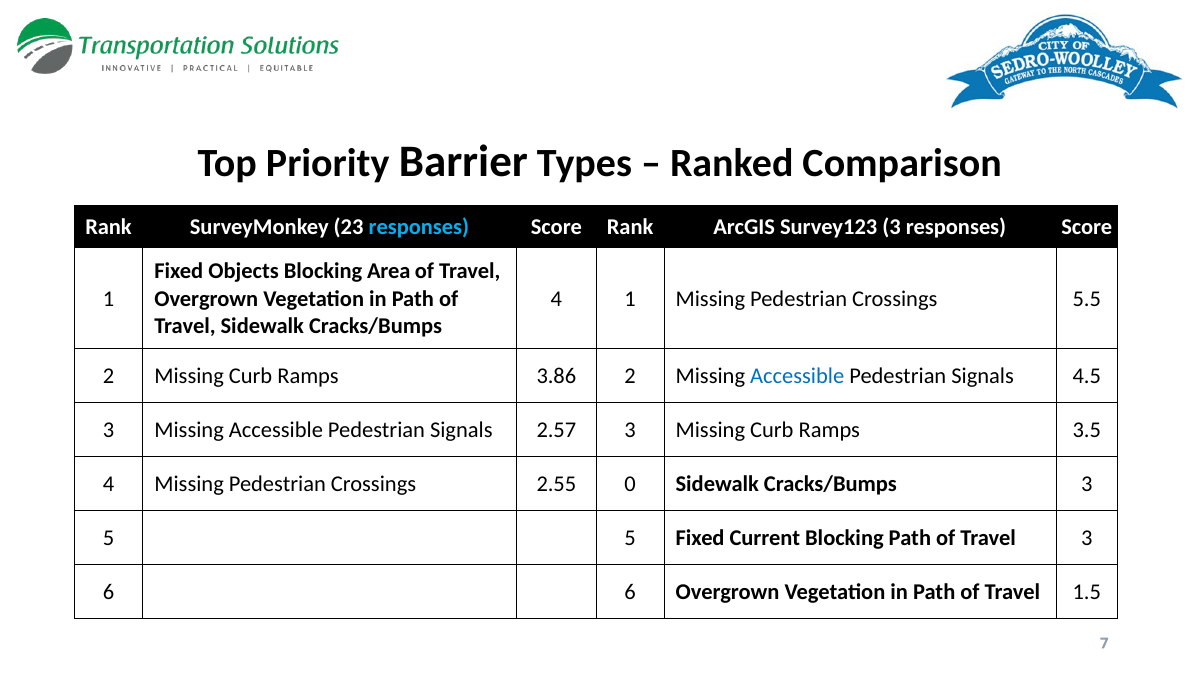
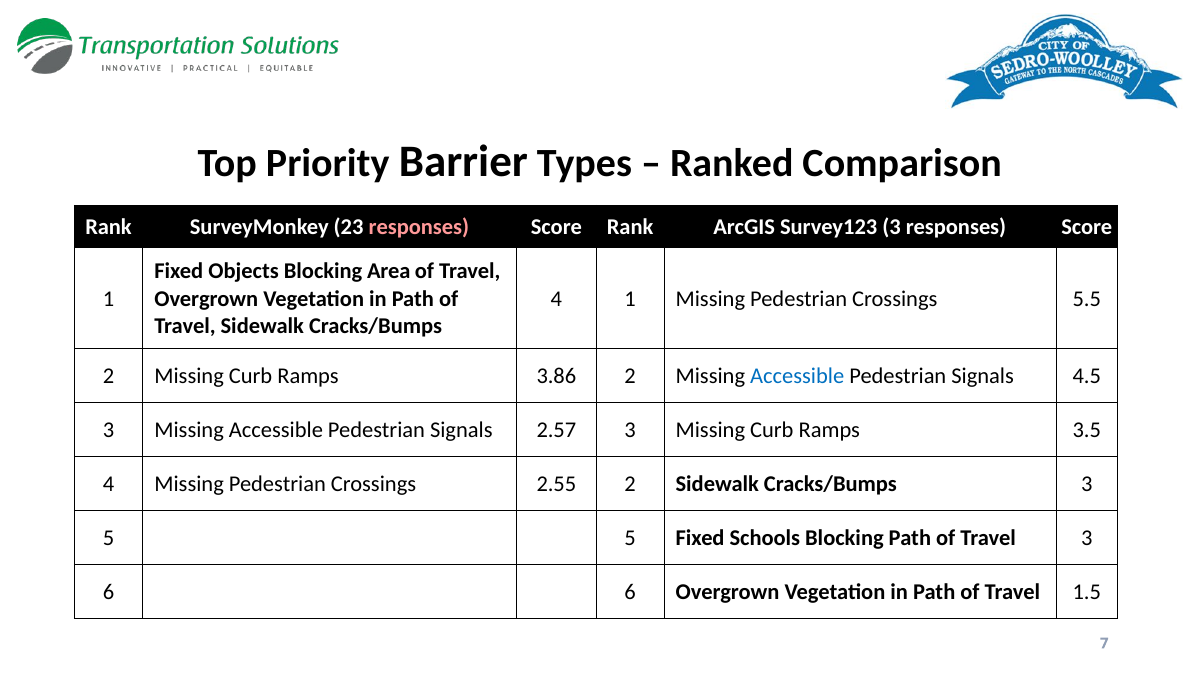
responses at (419, 227) colour: light blue -> pink
2.55 0: 0 -> 2
Current: Current -> Schools
